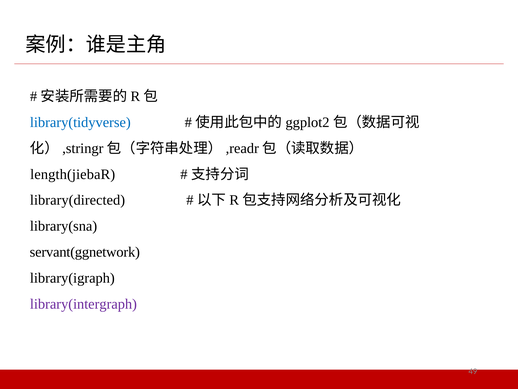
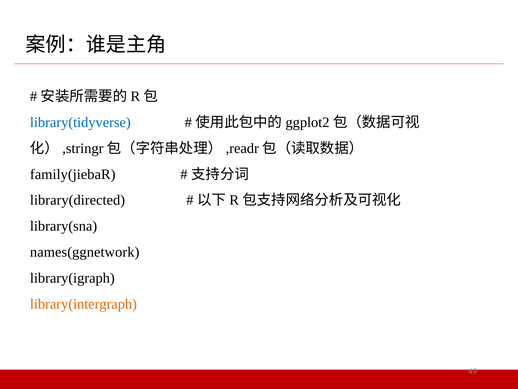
length(jiebaR: length(jiebaR -> family(jiebaR
servant(ggnetwork: servant(ggnetwork -> names(ggnetwork
library(intergraph colour: purple -> orange
